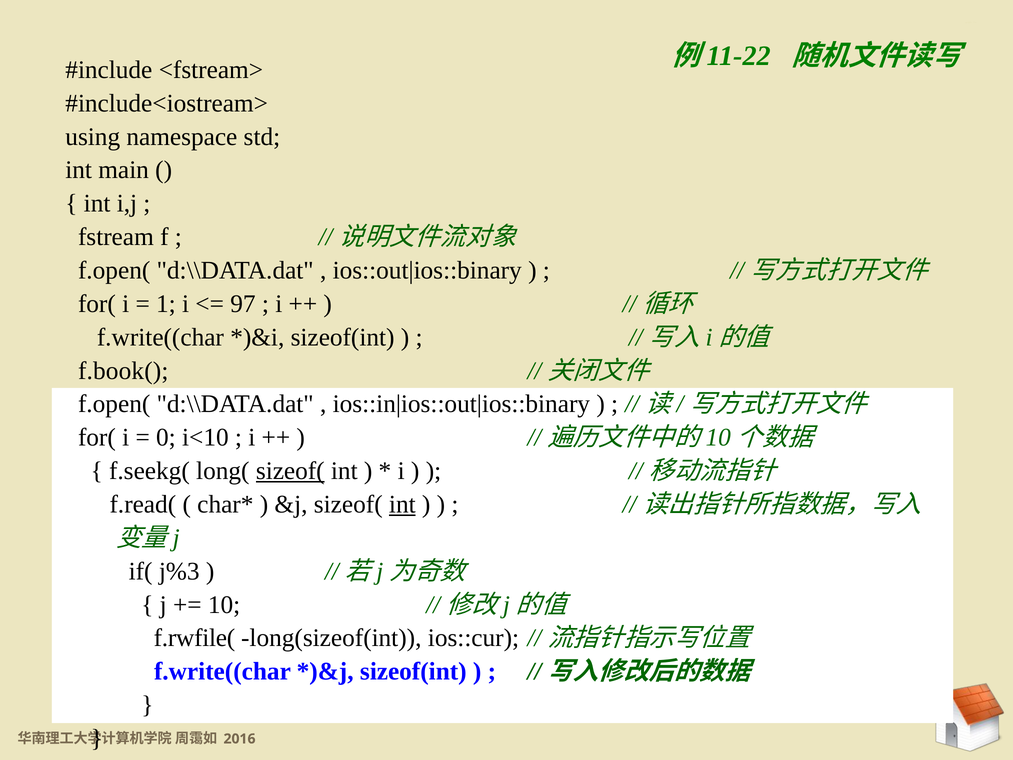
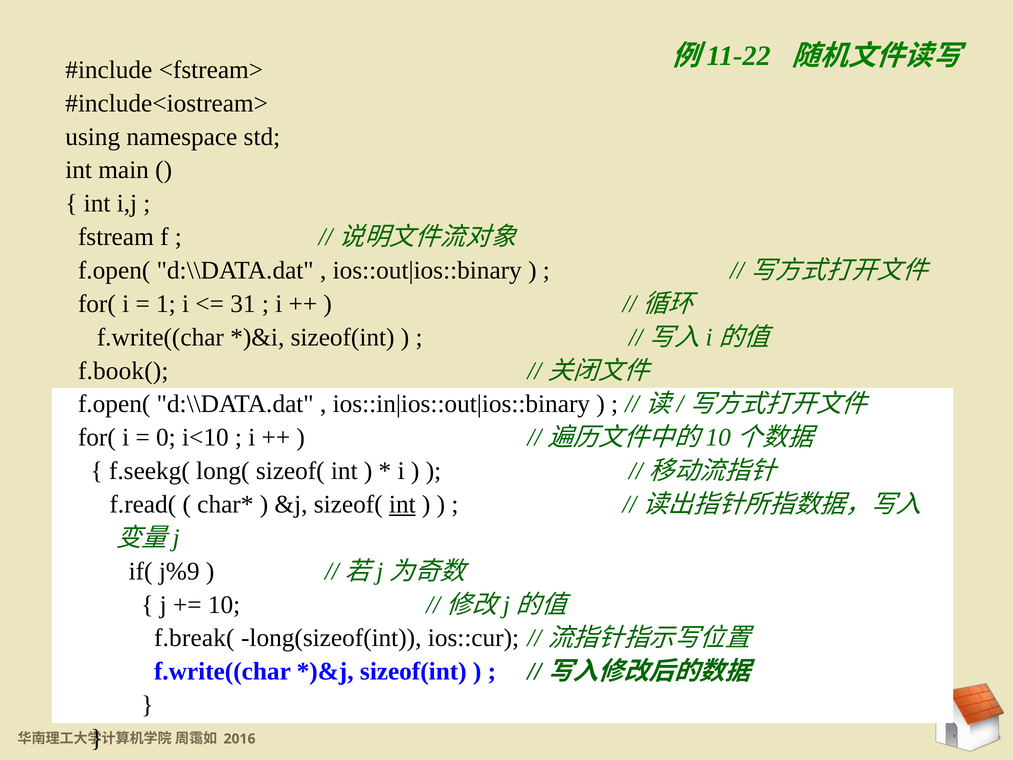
97: 97 -> 31
sizeof( at (290, 471) underline: present -> none
j%3: j%3 -> j%9
f.rwfile(: f.rwfile( -> f.break(
